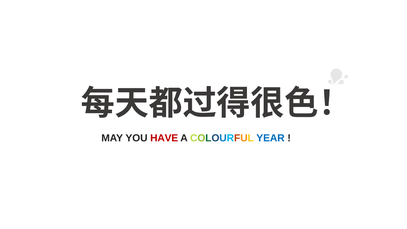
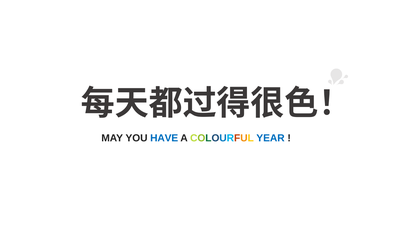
HAVE colour: red -> blue
